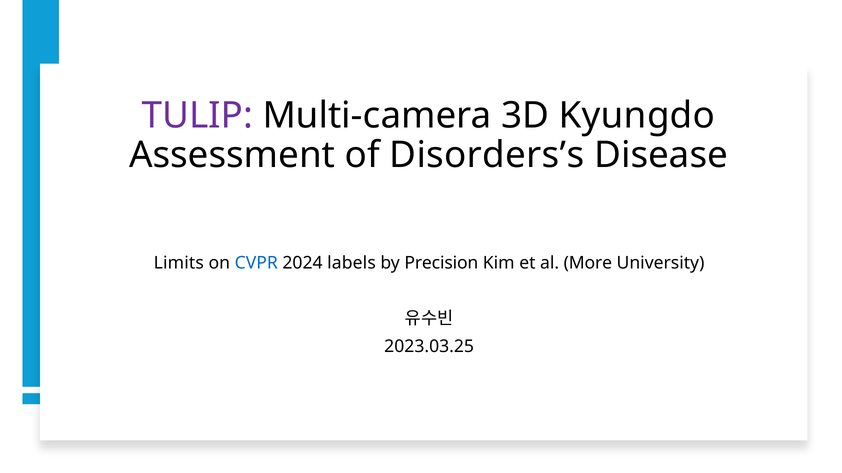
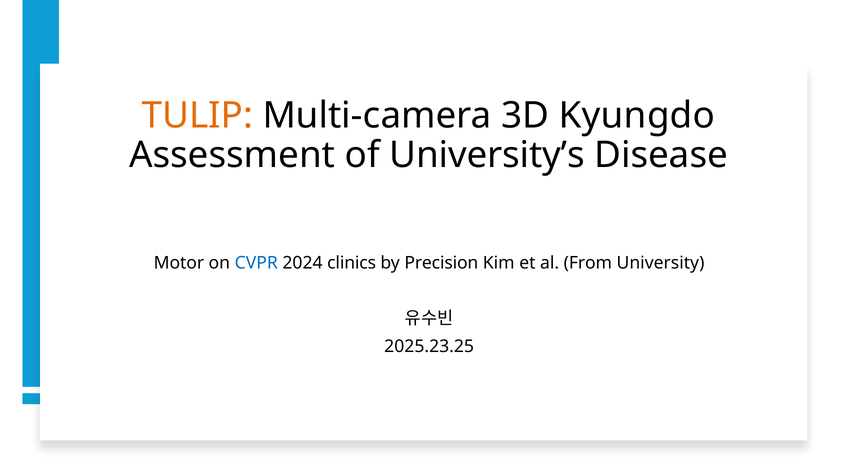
TULIP colour: purple -> orange
Disorders’s: Disorders’s -> University’s
Limits: Limits -> Motor
labels: labels -> clinics
More: More -> From
2023.03.25: 2023.03.25 -> 2025.23.25
